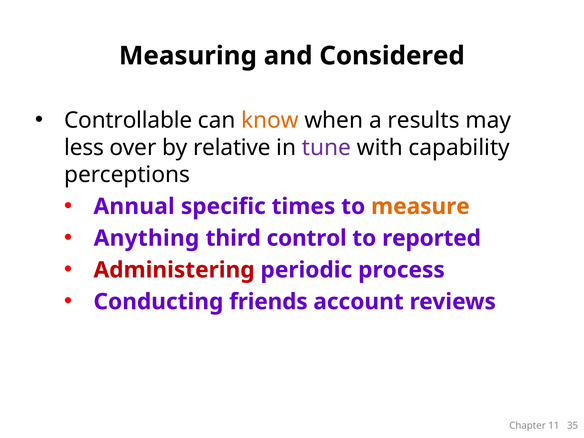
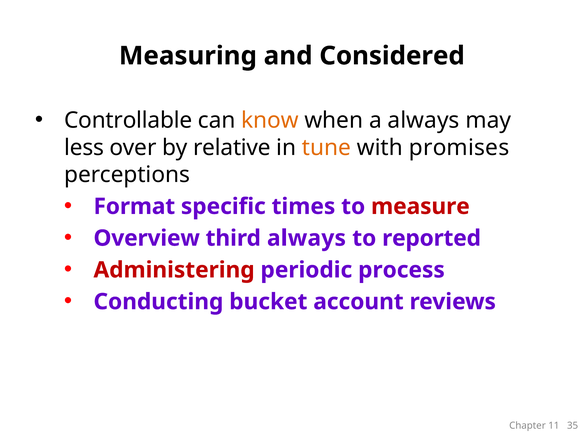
a results: results -> always
tune colour: purple -> orange
capability: capability -> promises
Annual: Annual -> Format
measure colour: orange -> red
Anything: Anything -> Overview
third control: control -> always
friends: friends -> bucket
